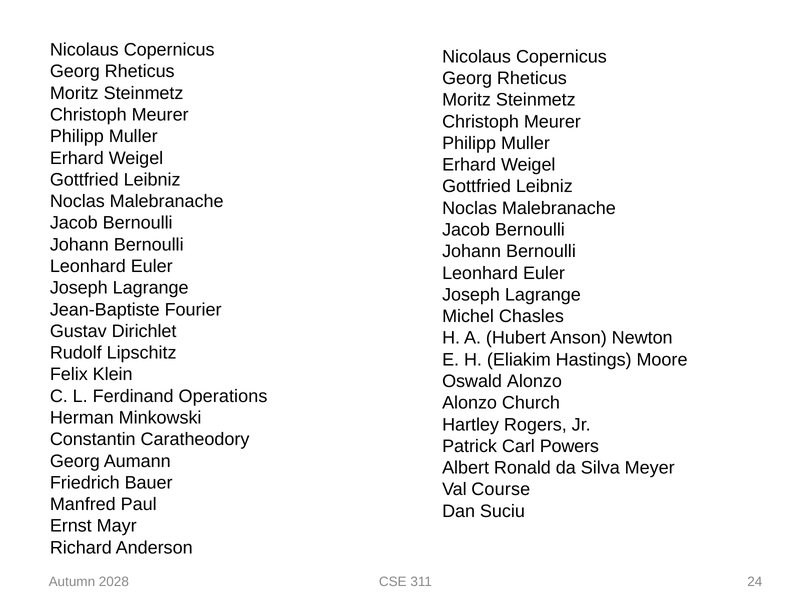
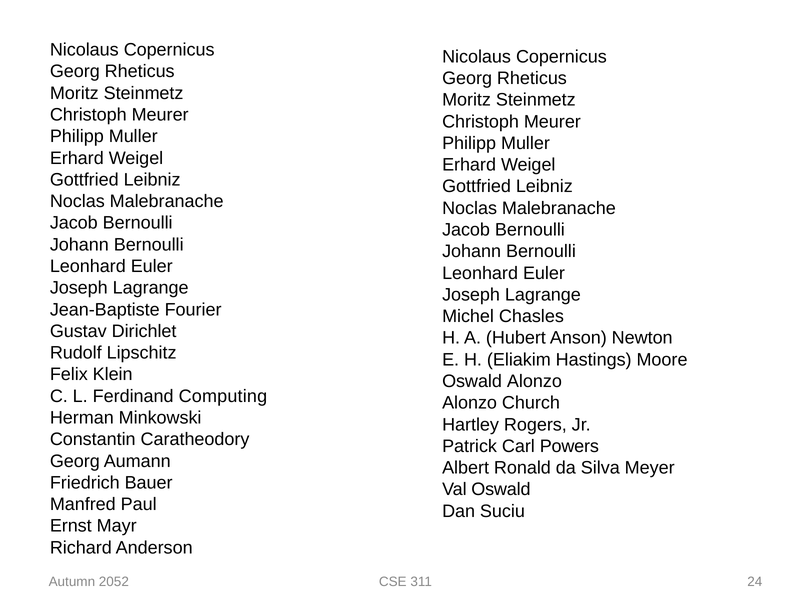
Operations: Operations -> Computing
Val Course: Course -> Oswald
2028: 2028 -> 2052
